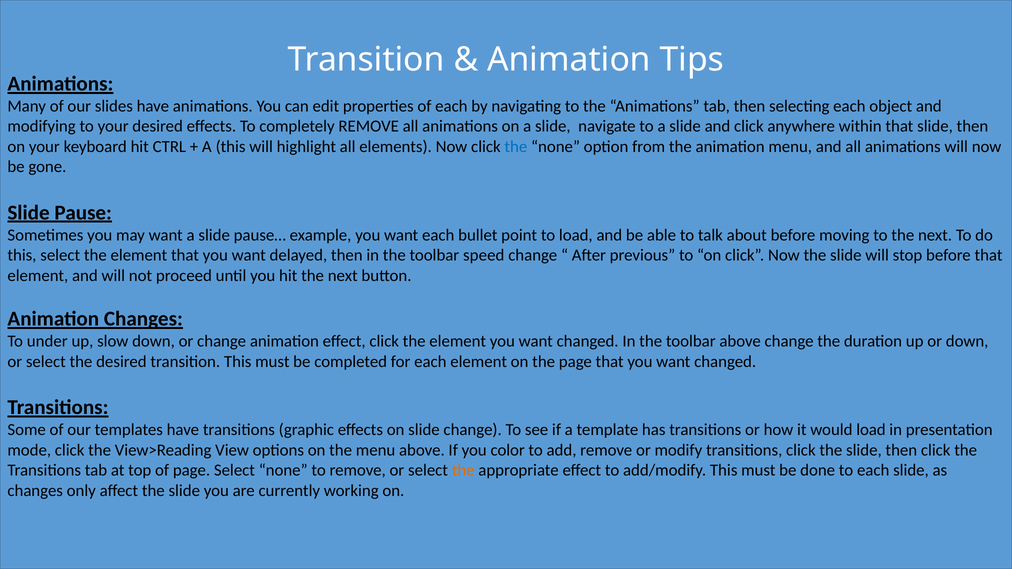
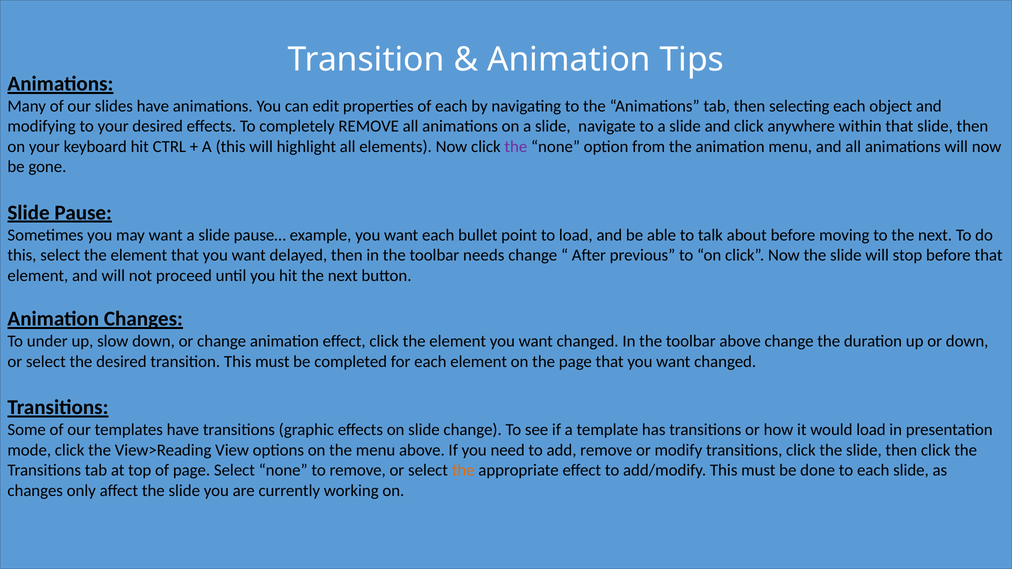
the at (516, 147) colour: blue -> purple
speed: speed -> needs
color: color -> need
